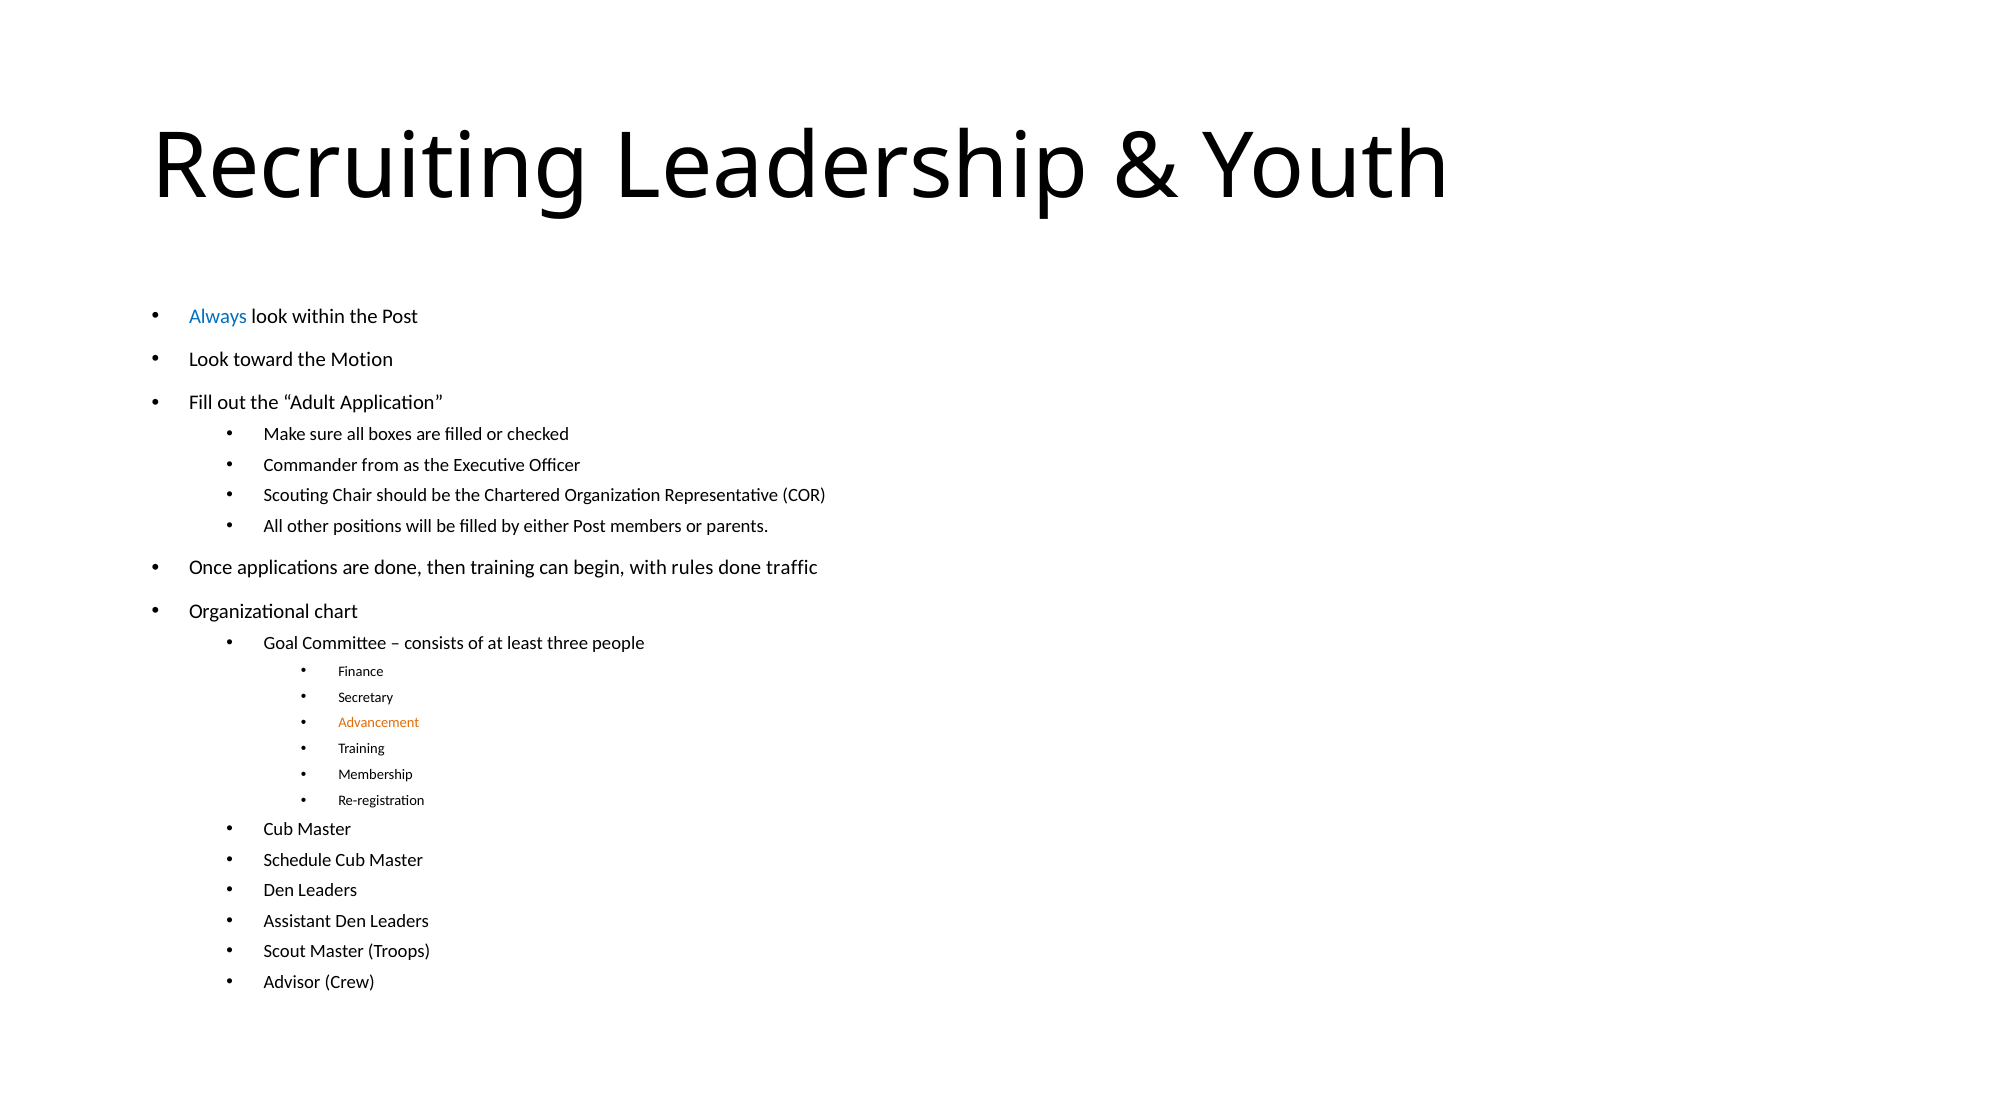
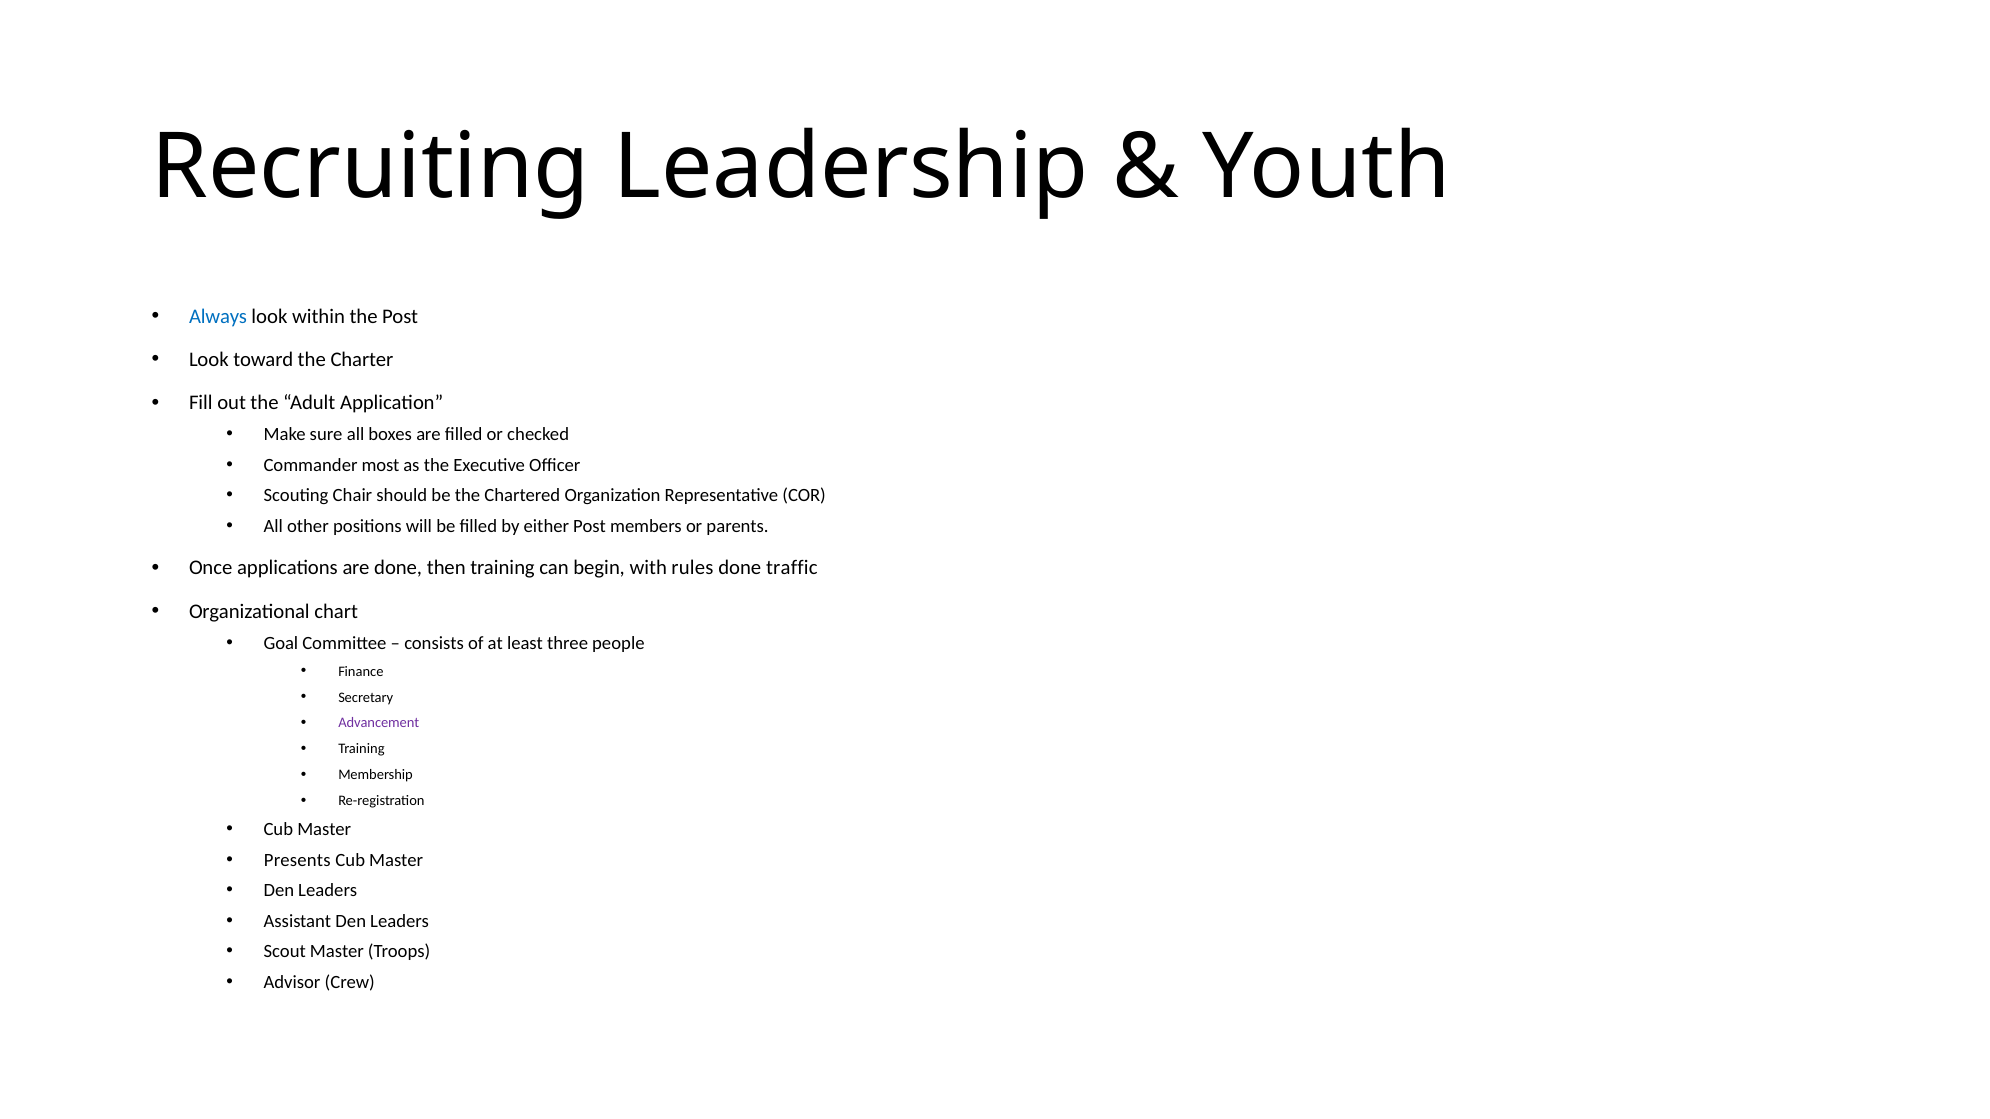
Motion: Motion -> Charter
from: from -> most
Advancement colour: orange -> purple
Schedule: Schedule -> Presents
